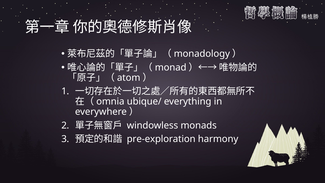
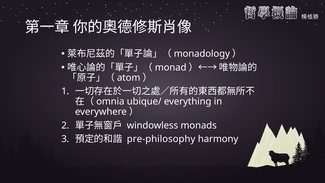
pre-exploration: pre-exploration -> pre-philosophy
